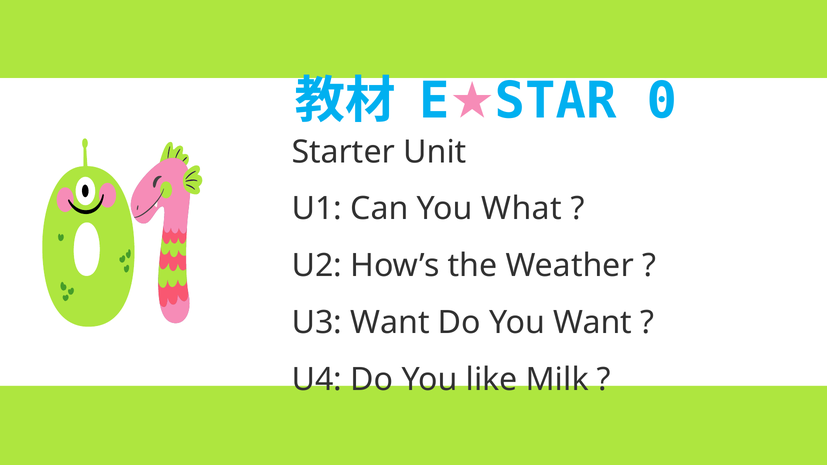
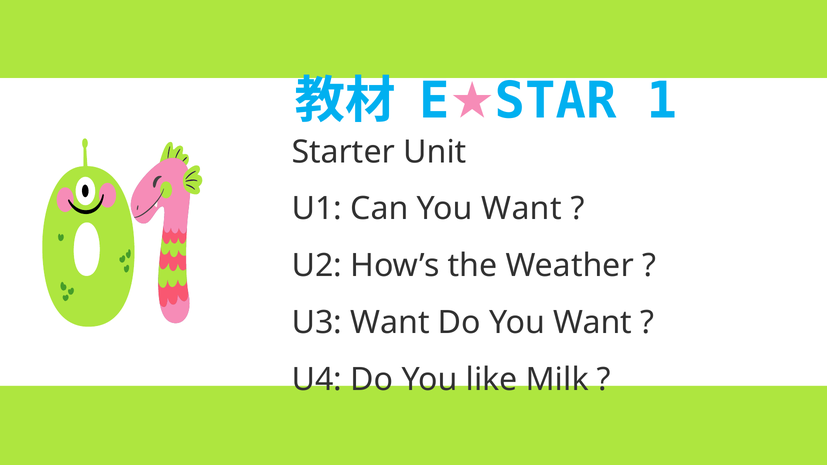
0: 0 -> 1
Can You What: What -> Want
